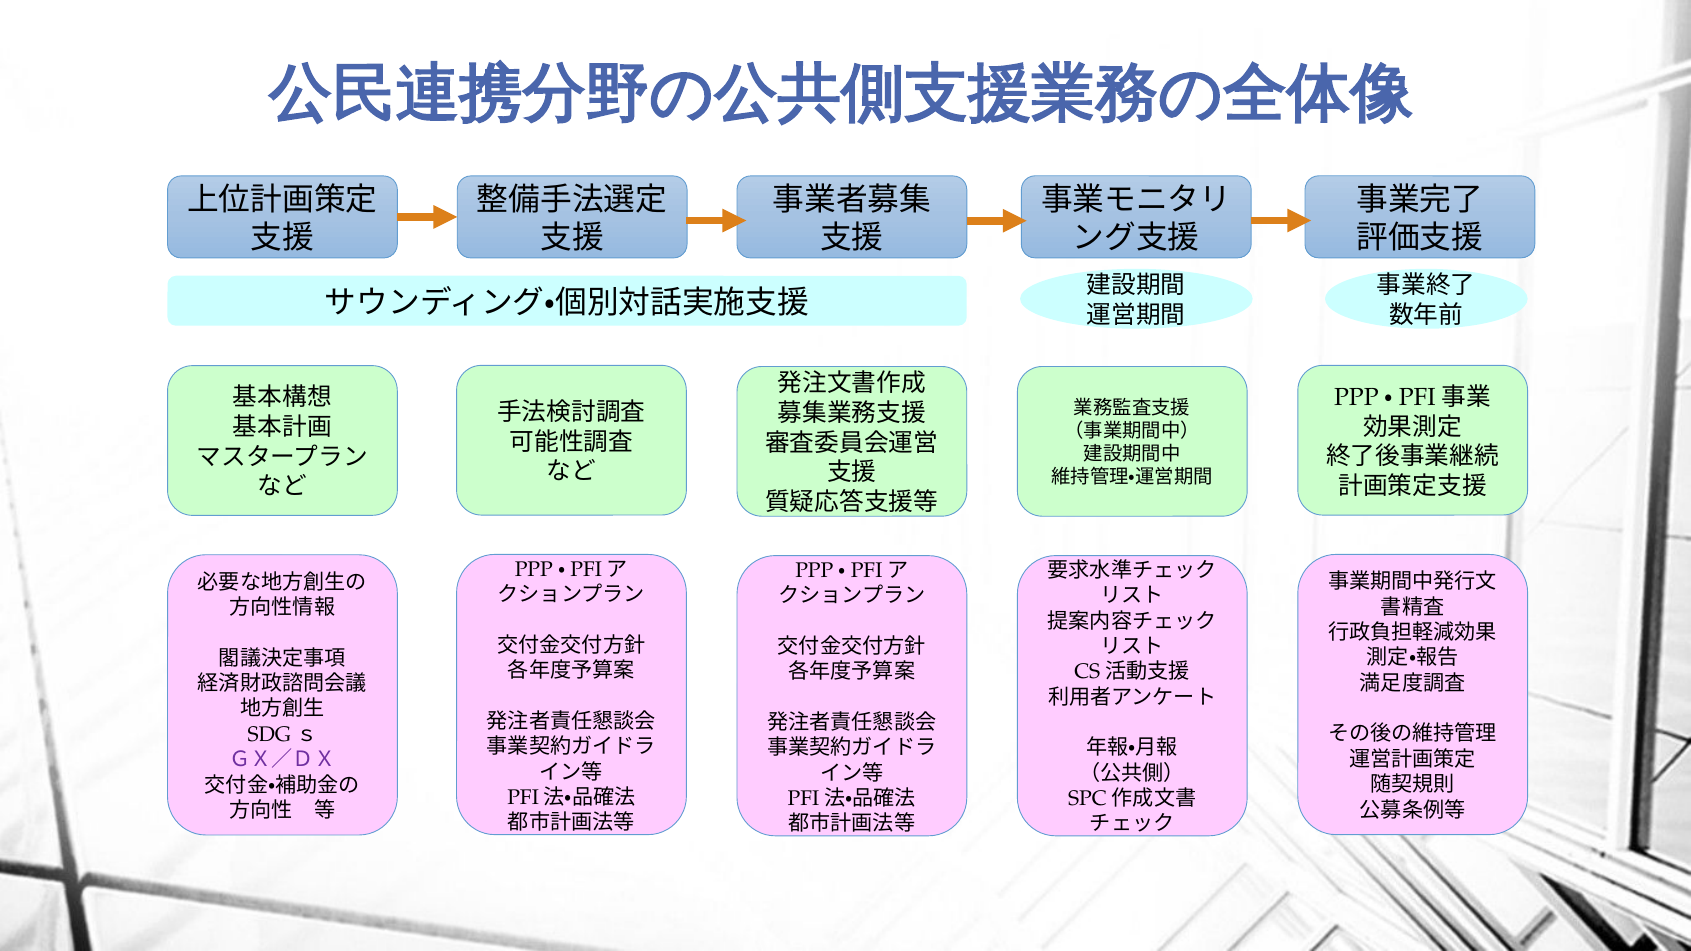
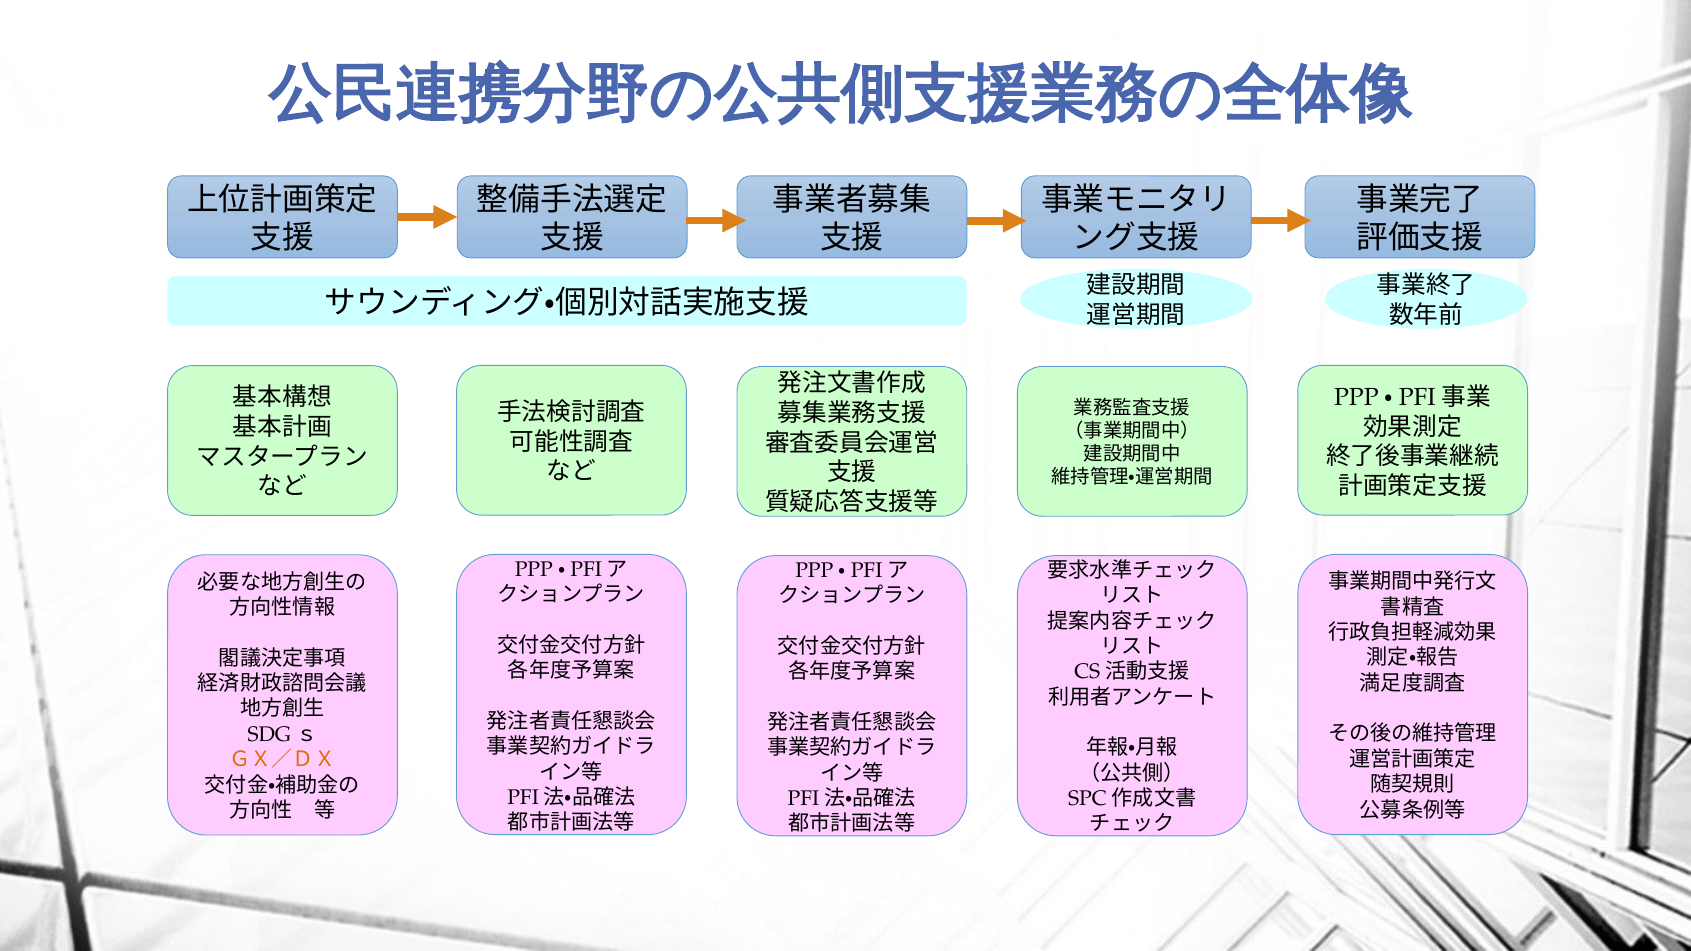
ＧＸ／ＤＸ colour: purple -> orange
